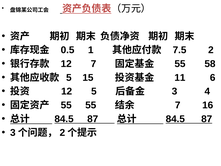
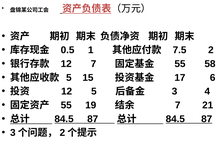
11: 11 -> 17
55 55: 55 -> 19
16: 16 -> 21
